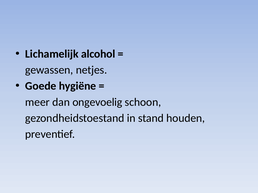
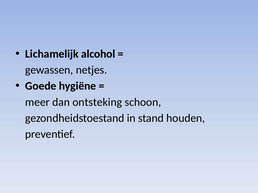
ongevoelig: ongevoelig -> ontsteking
